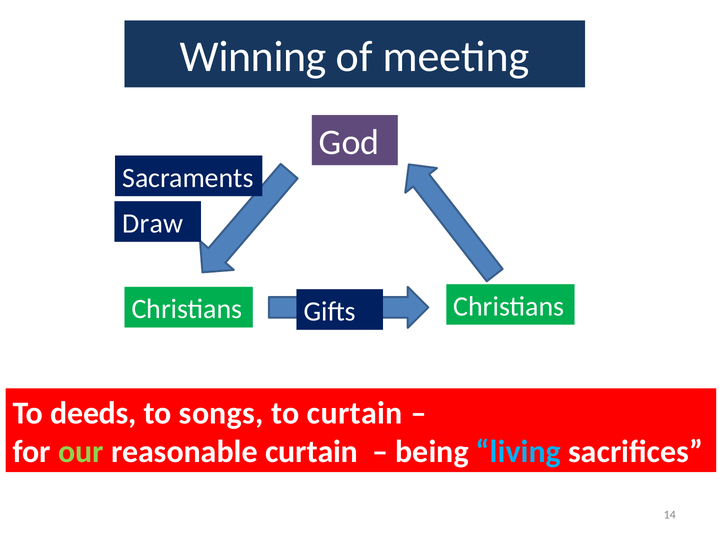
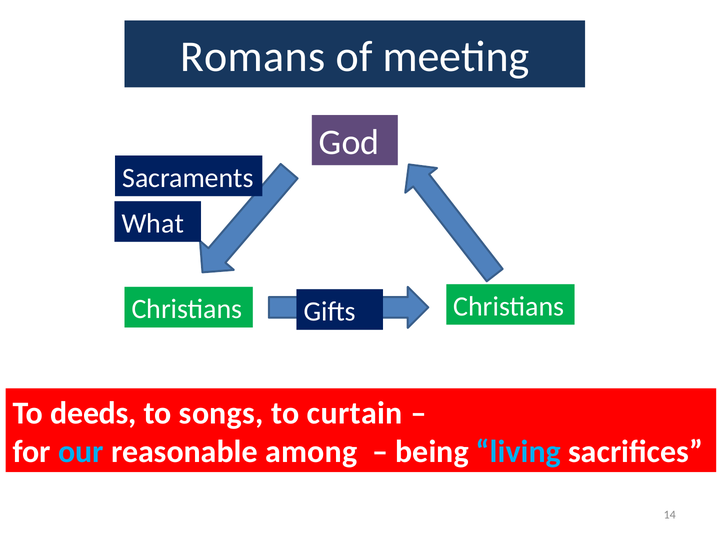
Winning: Winning -> Romans
Draw: Draw -> What
our colour: light green -> light blue
reasonable curtain: curtain -> among
